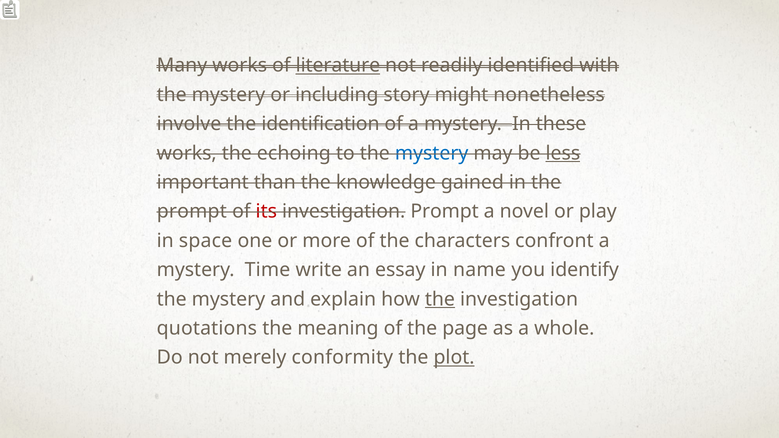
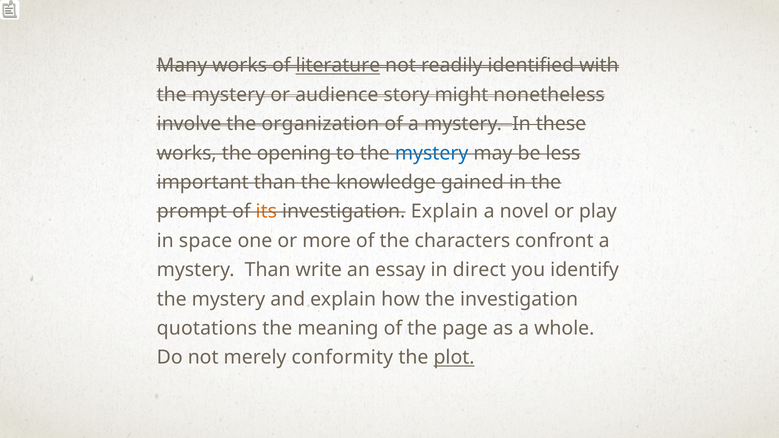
including: including -> audience
identification: identification -> organization
echoing: echoing -> opening
less underline: present -> none
its colour: red -> orange
investigation Prompt: Prompt -> Explain
mystery Time: Time -> Than
name: name -> direct
the at (440, 299) underline: present -> none
